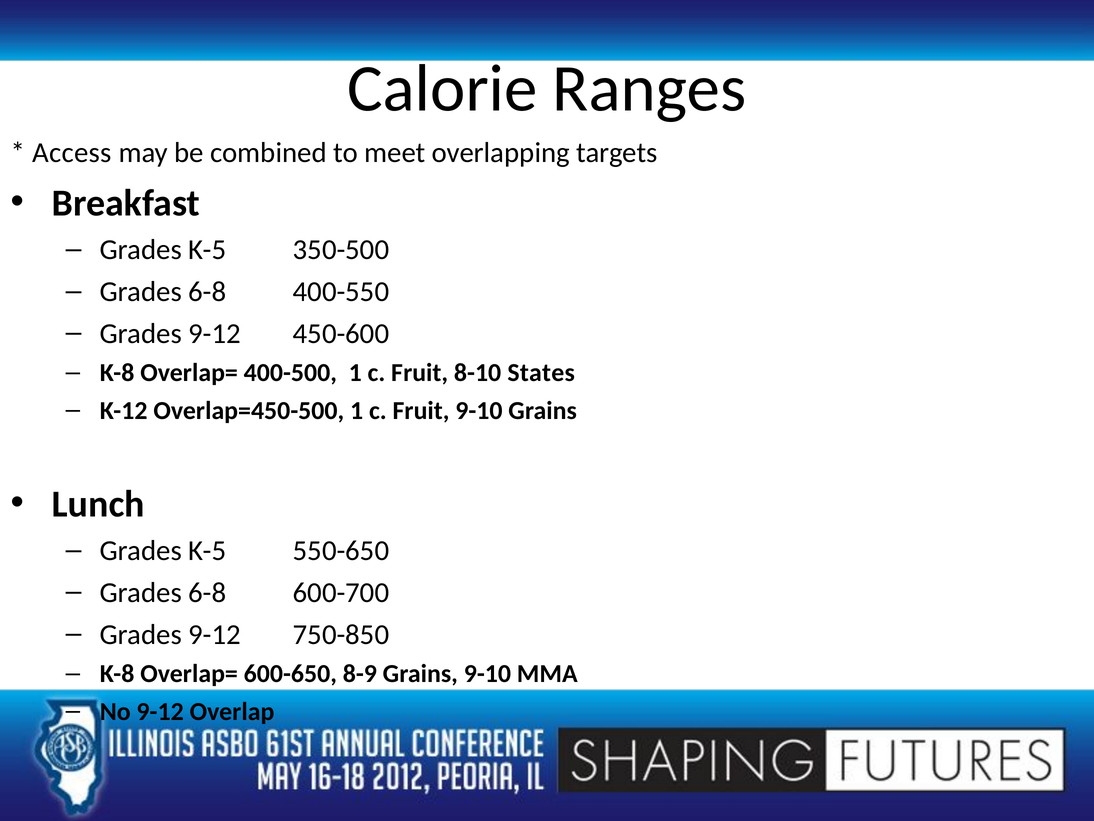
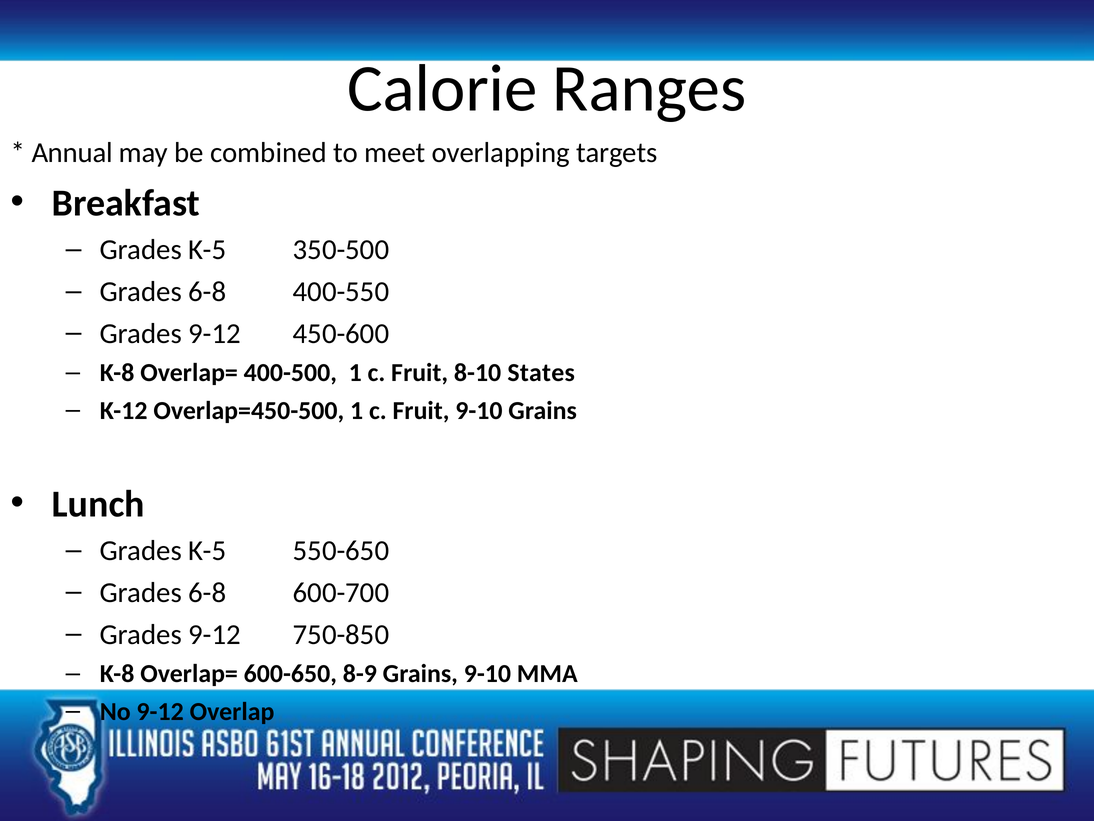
Access: Access -> Annual
